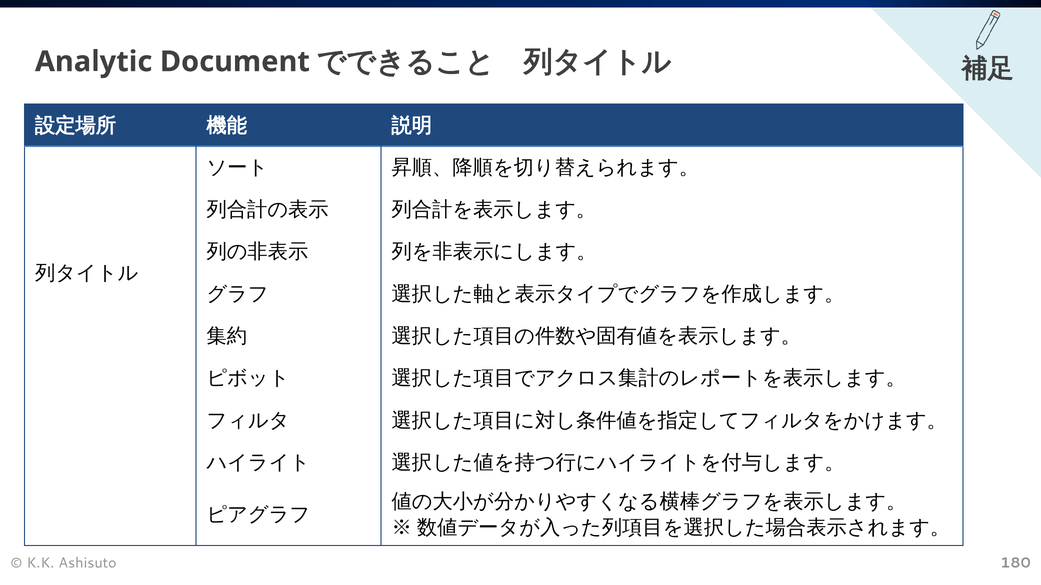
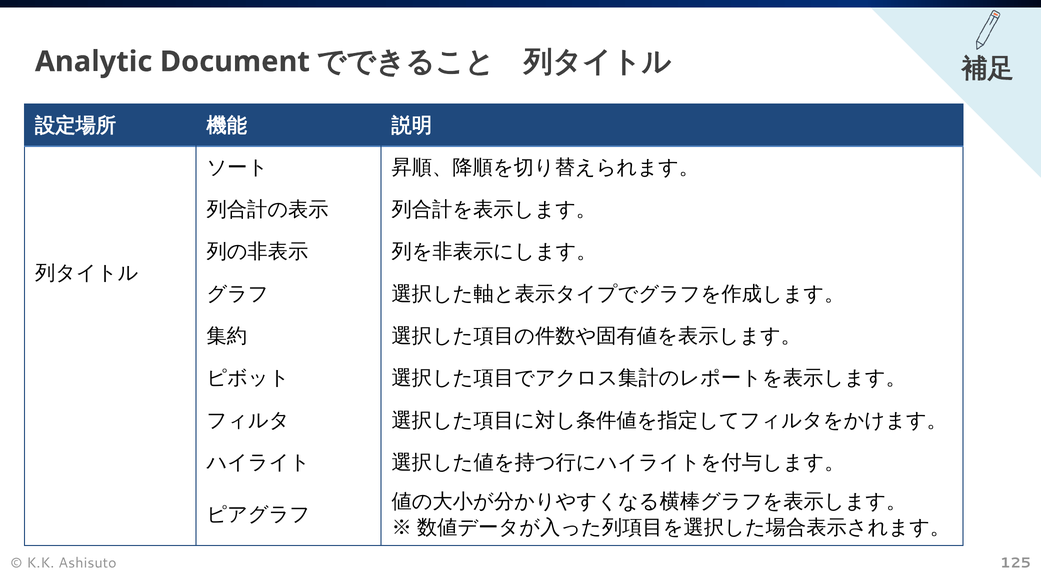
180: 180 -> 125
